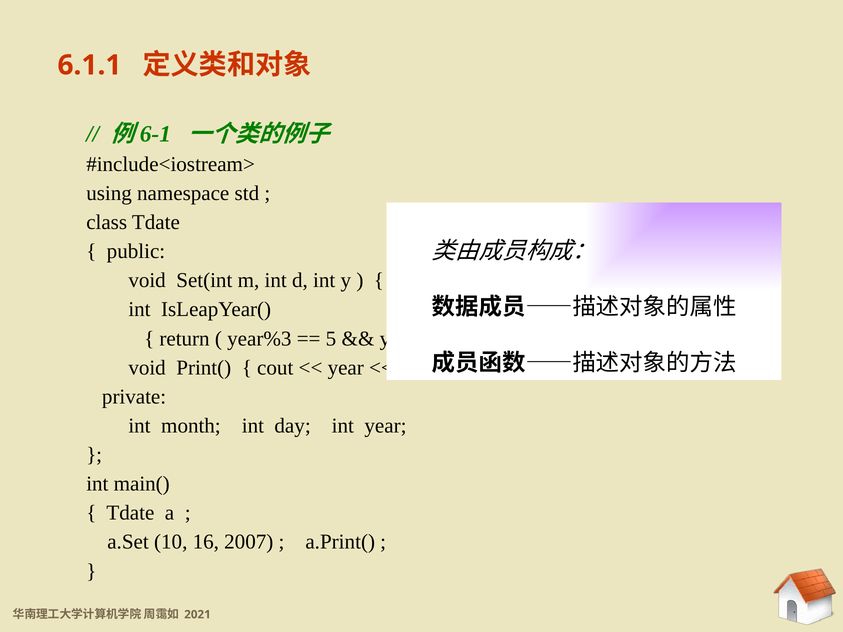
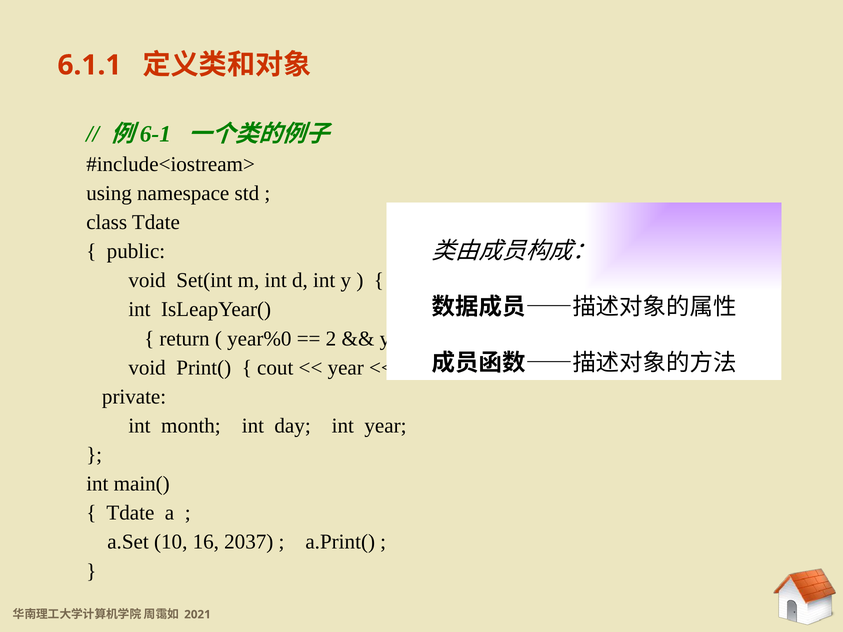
year%3: year%3 -> year%0
5: 5 -> 2
2007: 2007 -> 2037
